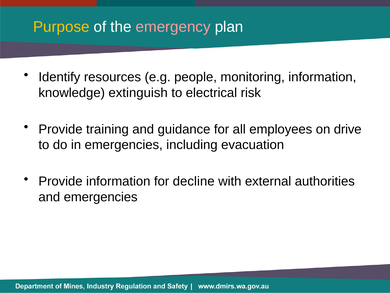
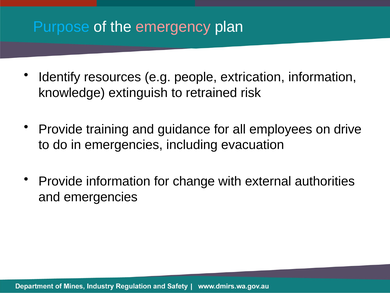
Purpose colour: yellow -> light blue
monitoring: monitoring -> extrication
electrical: electrical -> retrained
decline: decline -> change
